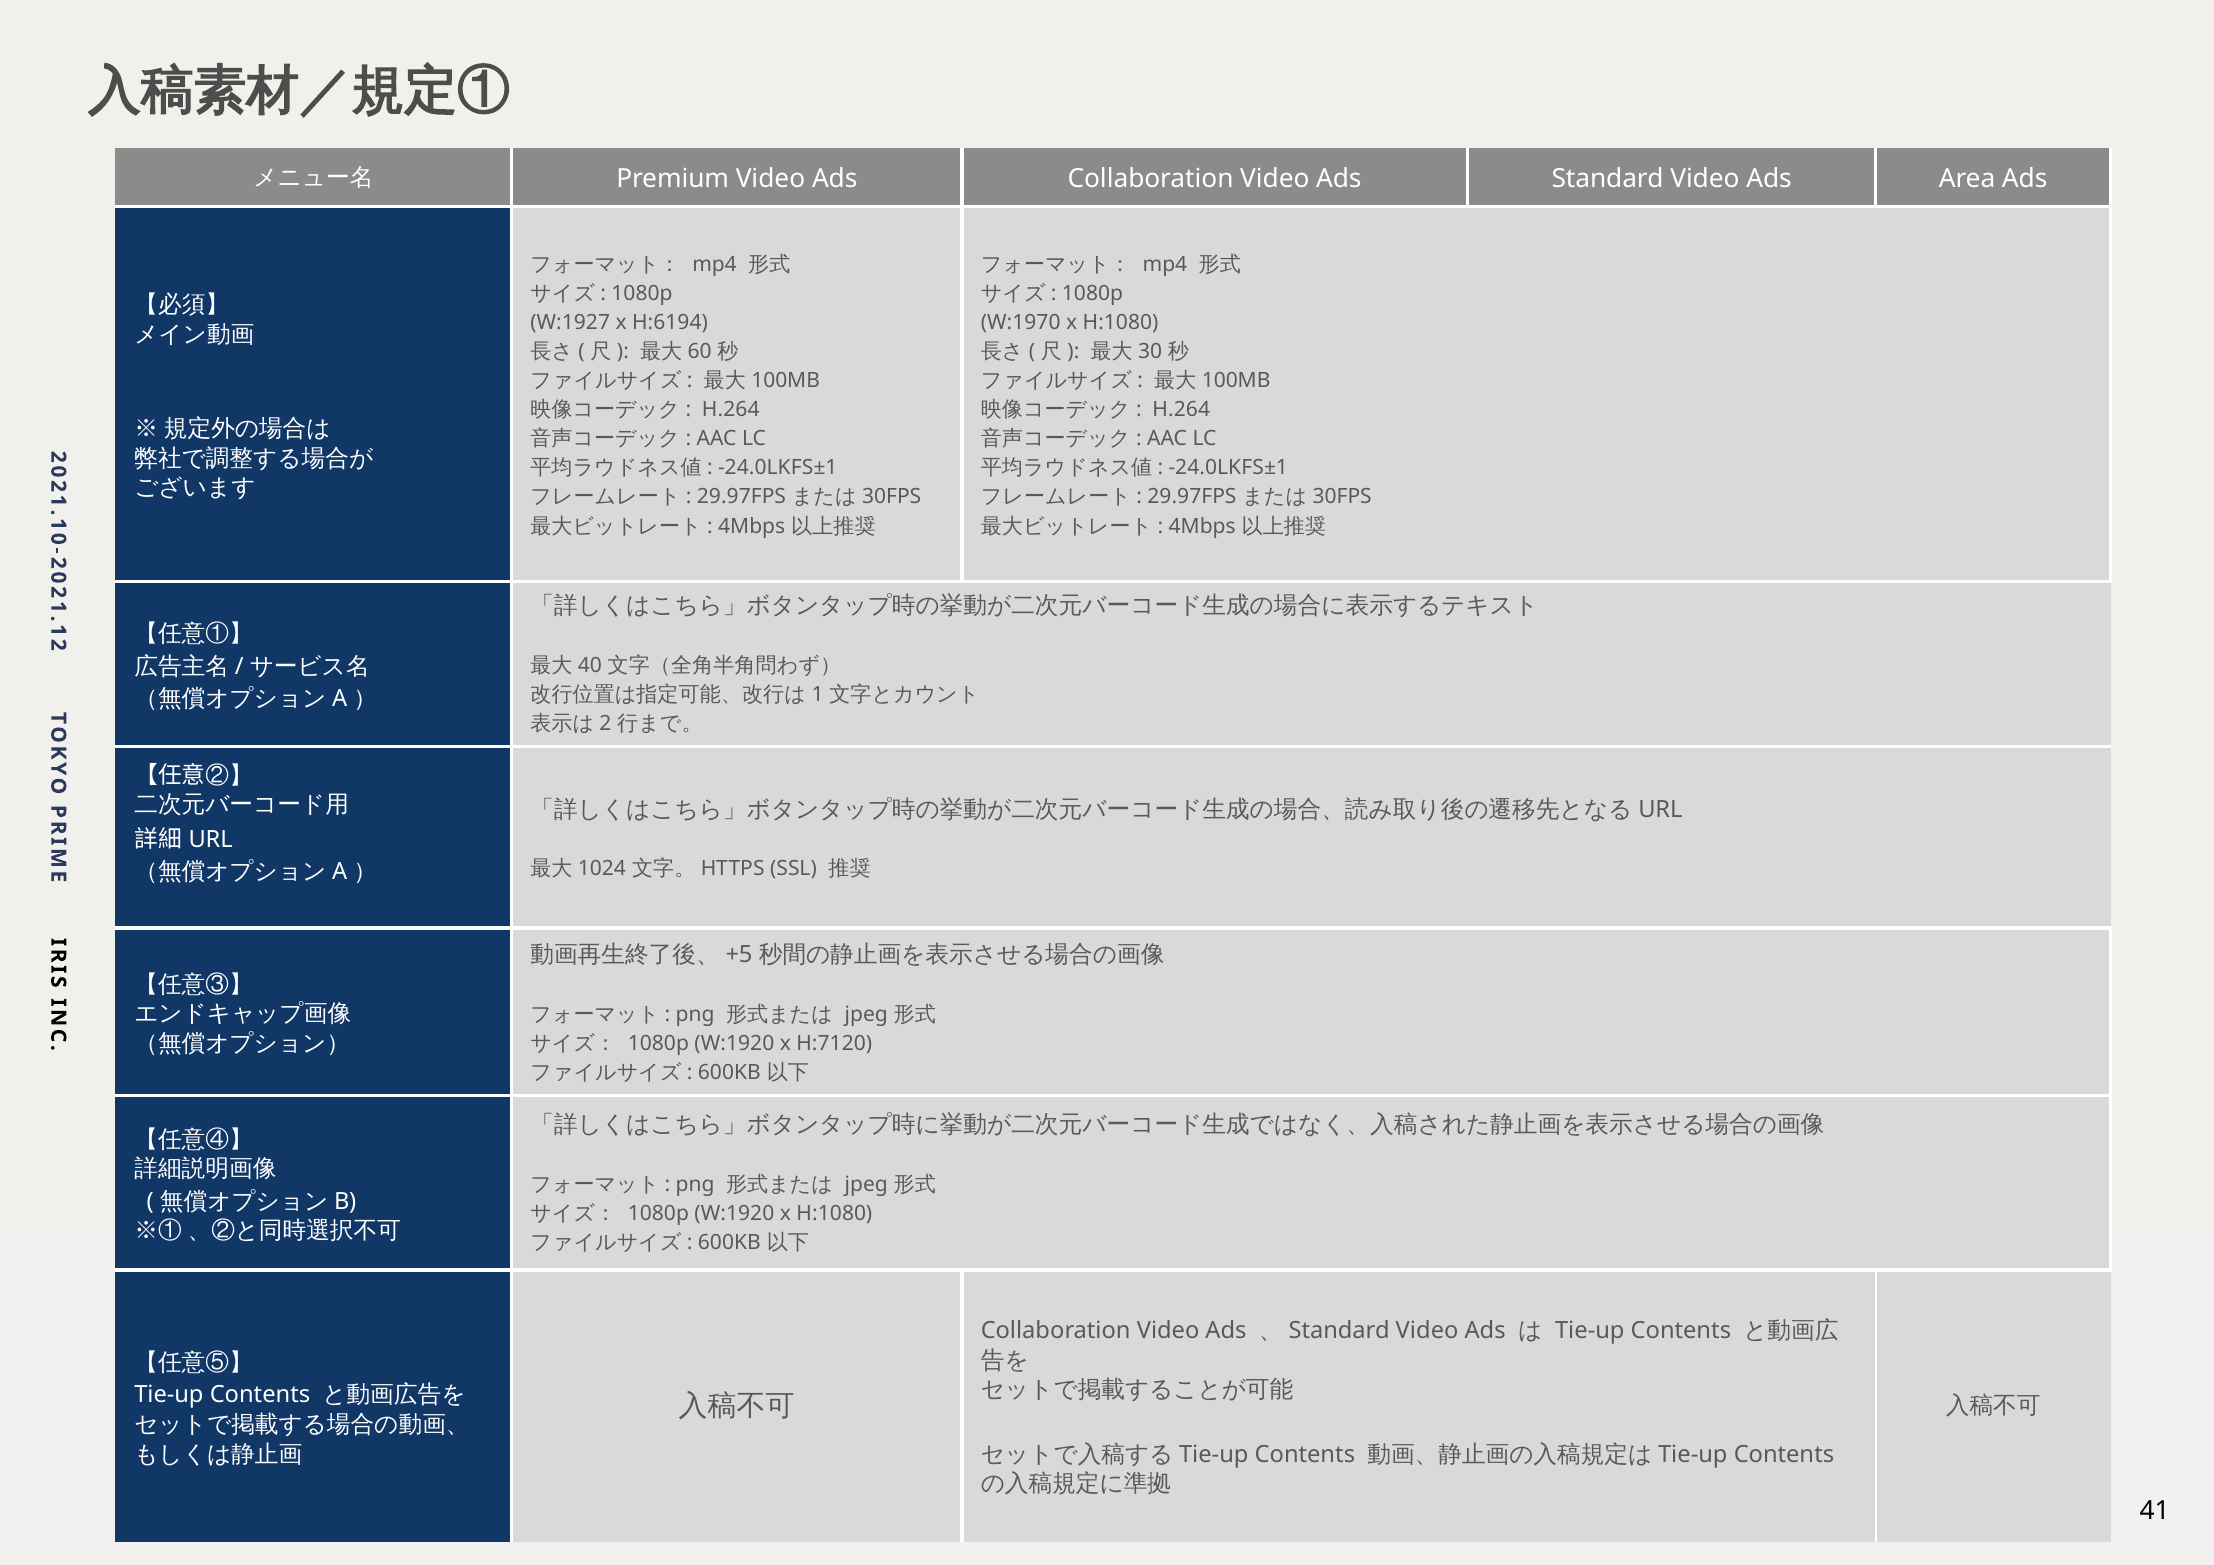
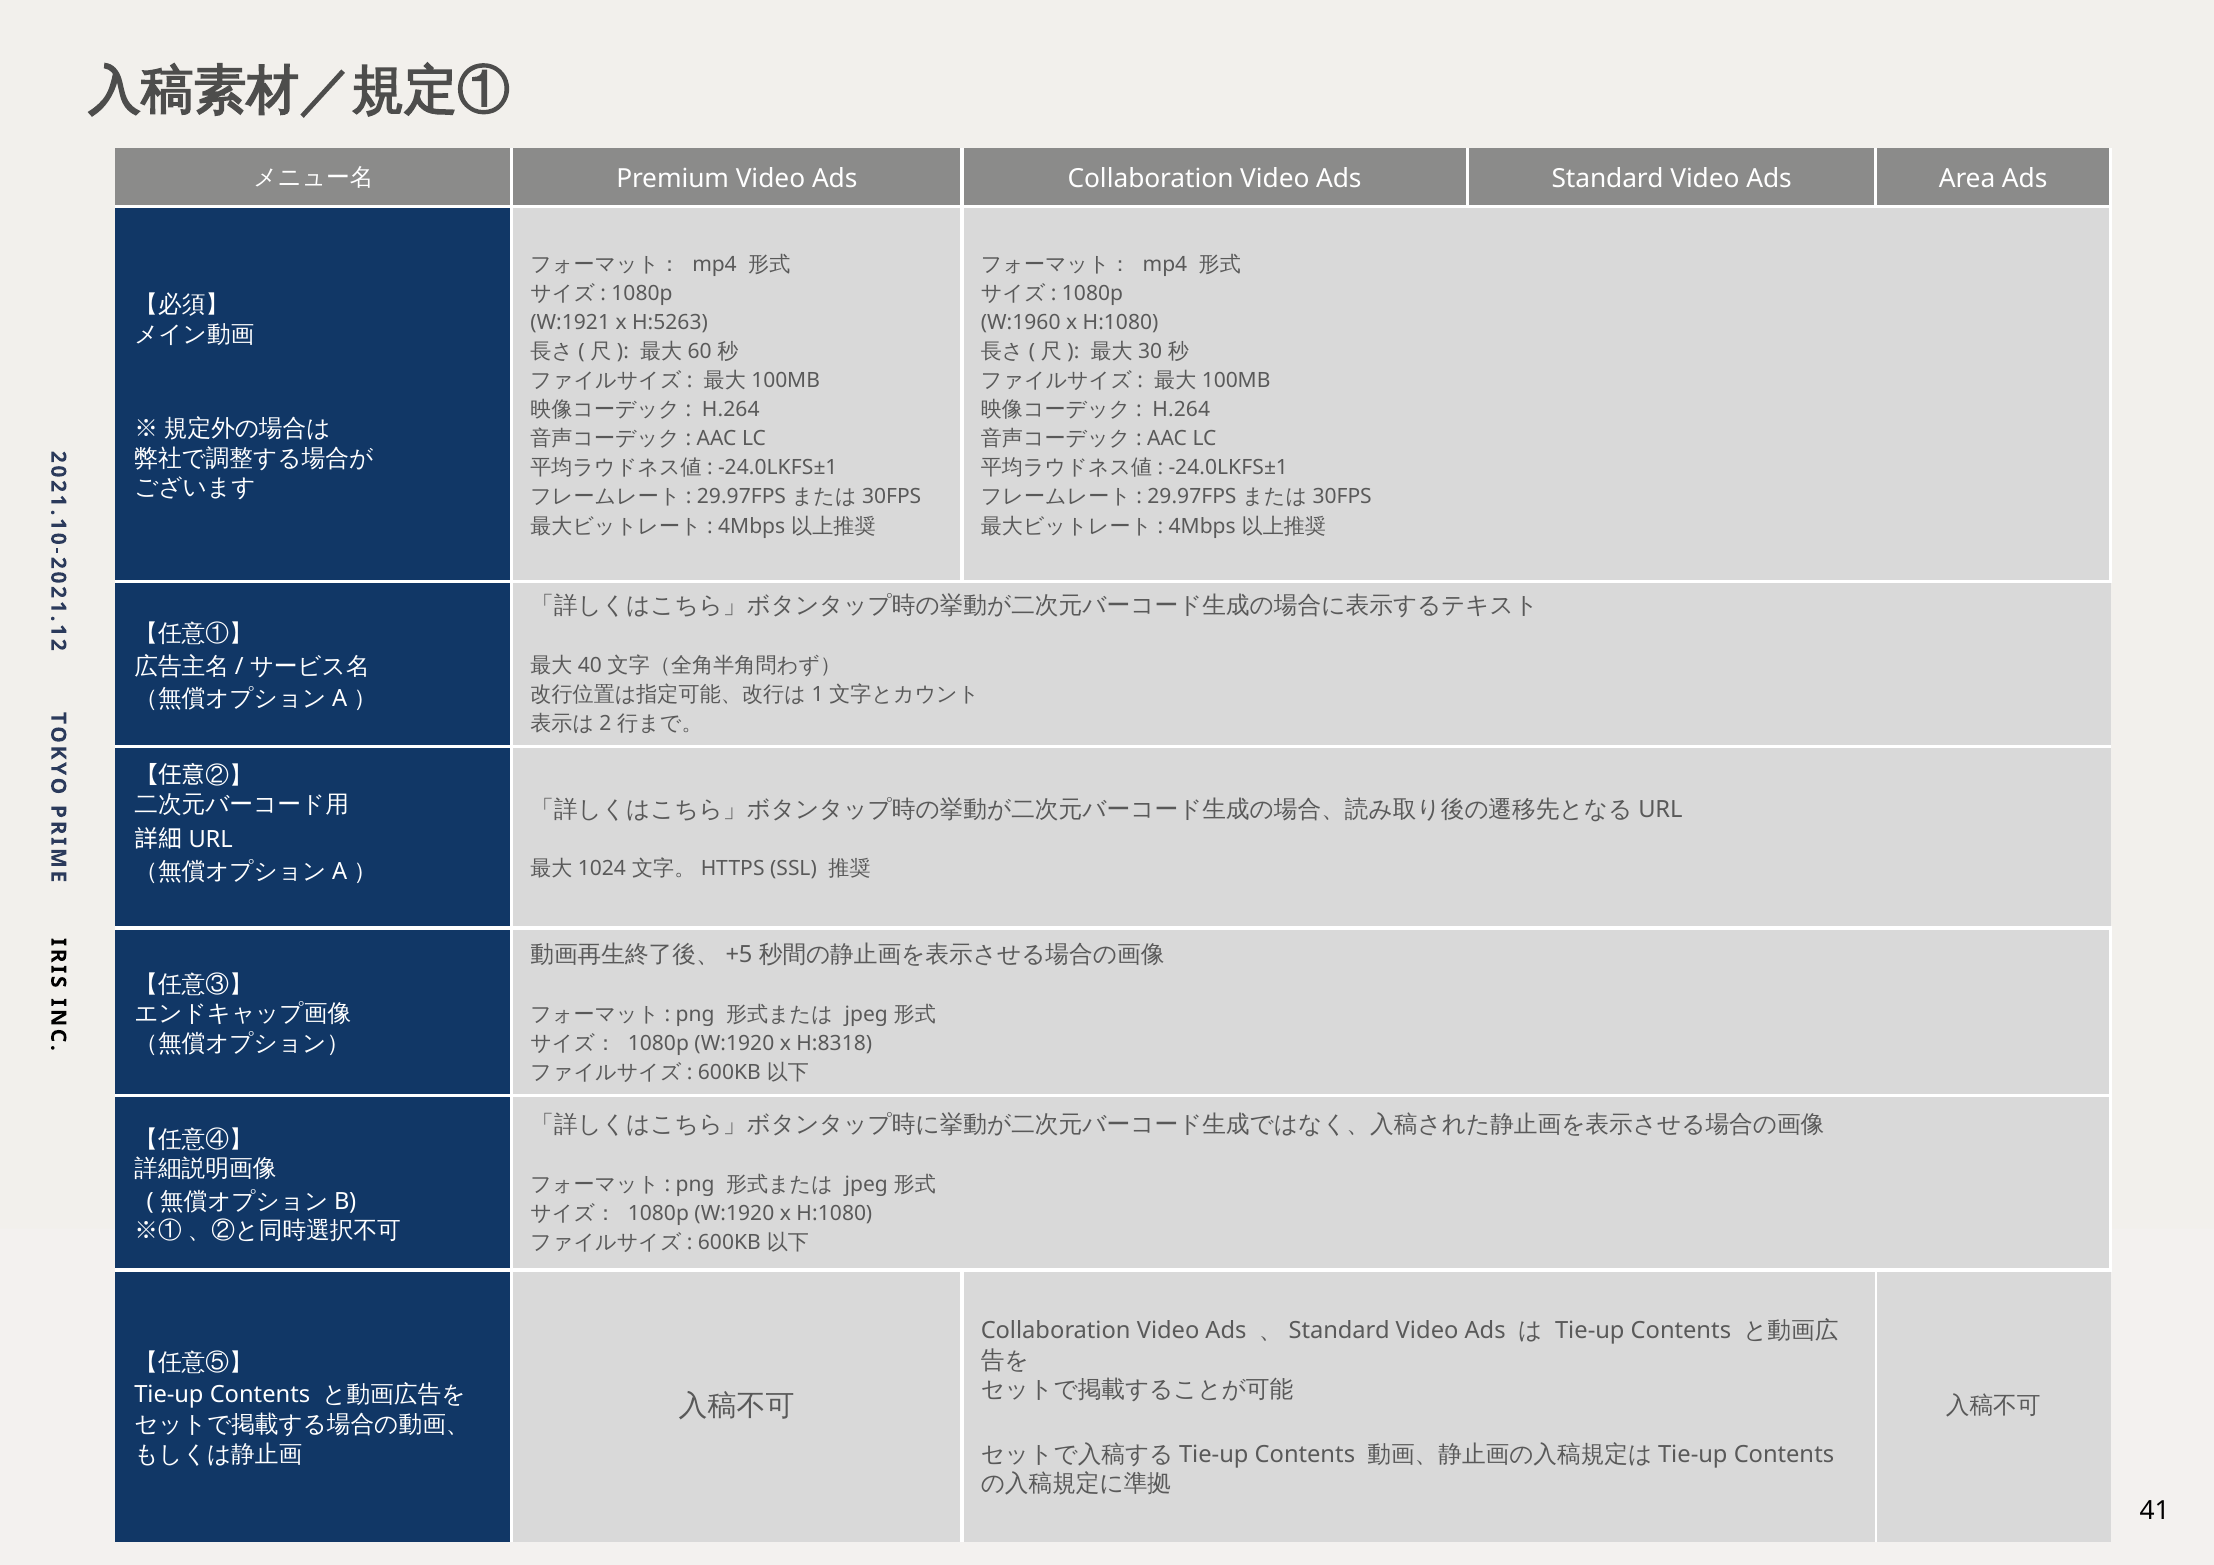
W:1927: W:1927 -> W:1921
H:6194: H:6194 -> H:5263
W:1970: W:1970 -> W:1960
H:7120: H:7120 -> H:8318
